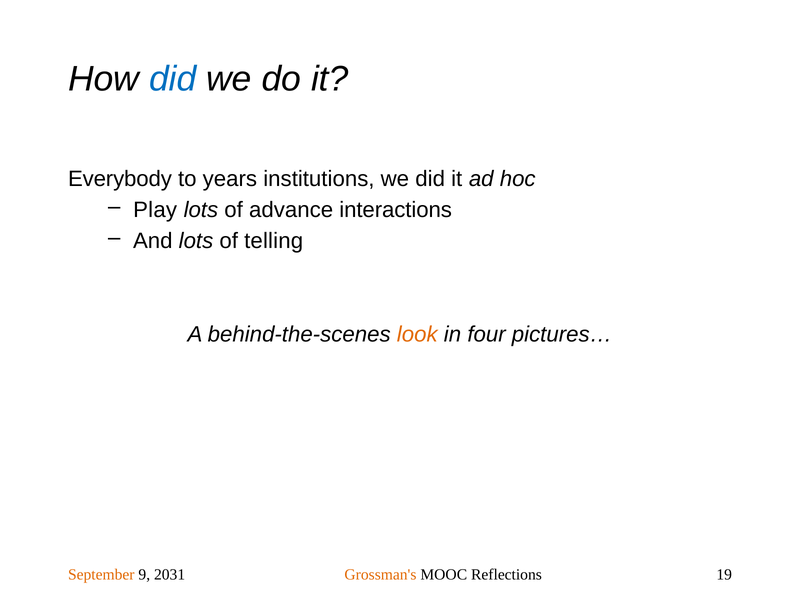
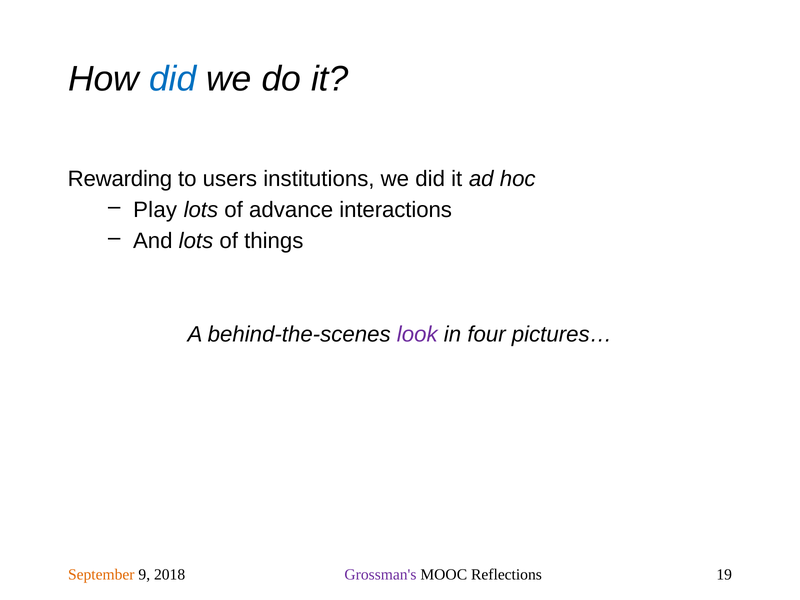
Everybody: Everybody -> Rewarding
years: years -> users
telling: telling -> things
look colour: orange -> purple
2031: 2031 -> 2018
Grossman's colour: orange -> purple
